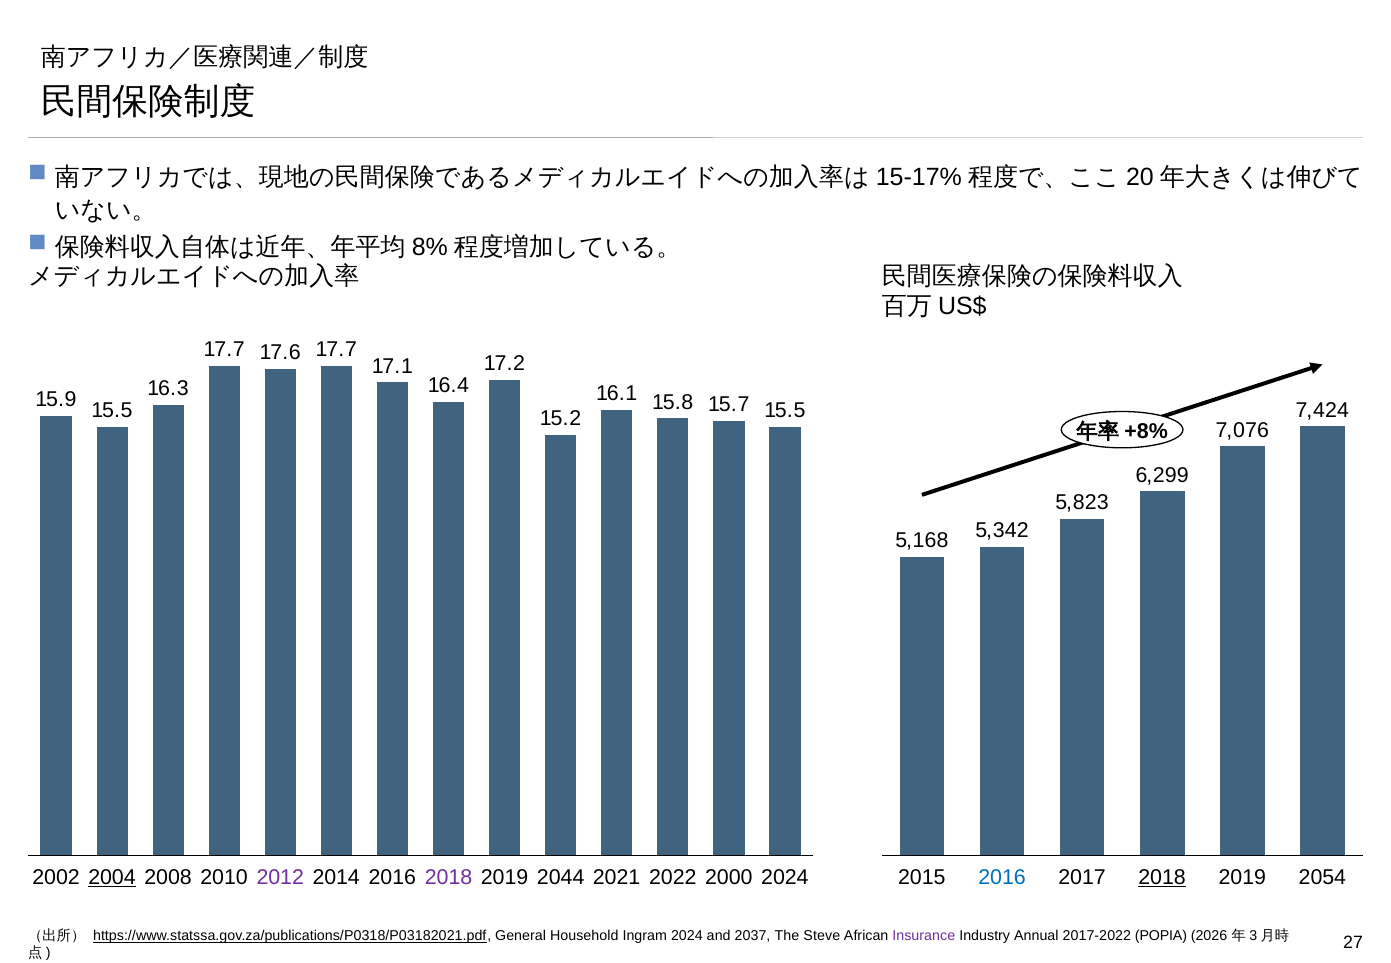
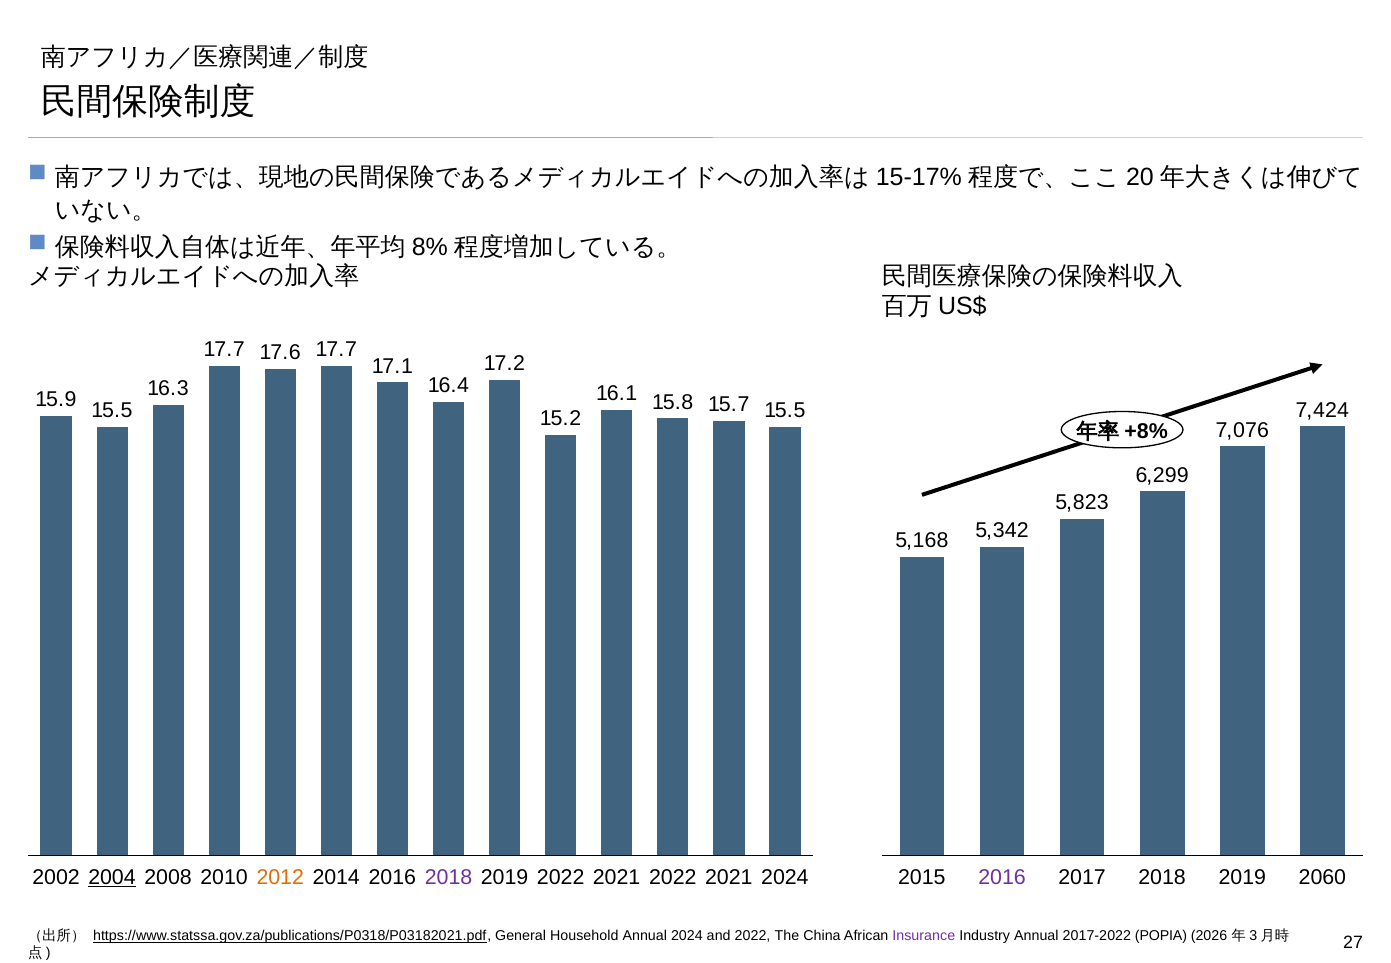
2012 colour: purple -> orange
2019 2044: 2044 -> 2022
2021 2022 2000: 2000 -> 2021
2016 at (1002, 877) colour: blue -> purple
2018 at (1162, 877) underline: present -> none
2054: 2054 -> 2060
Household Ingram: Ingram -> Annual
and 2037: 2037 -> 2022
Steve: Steve -> China
